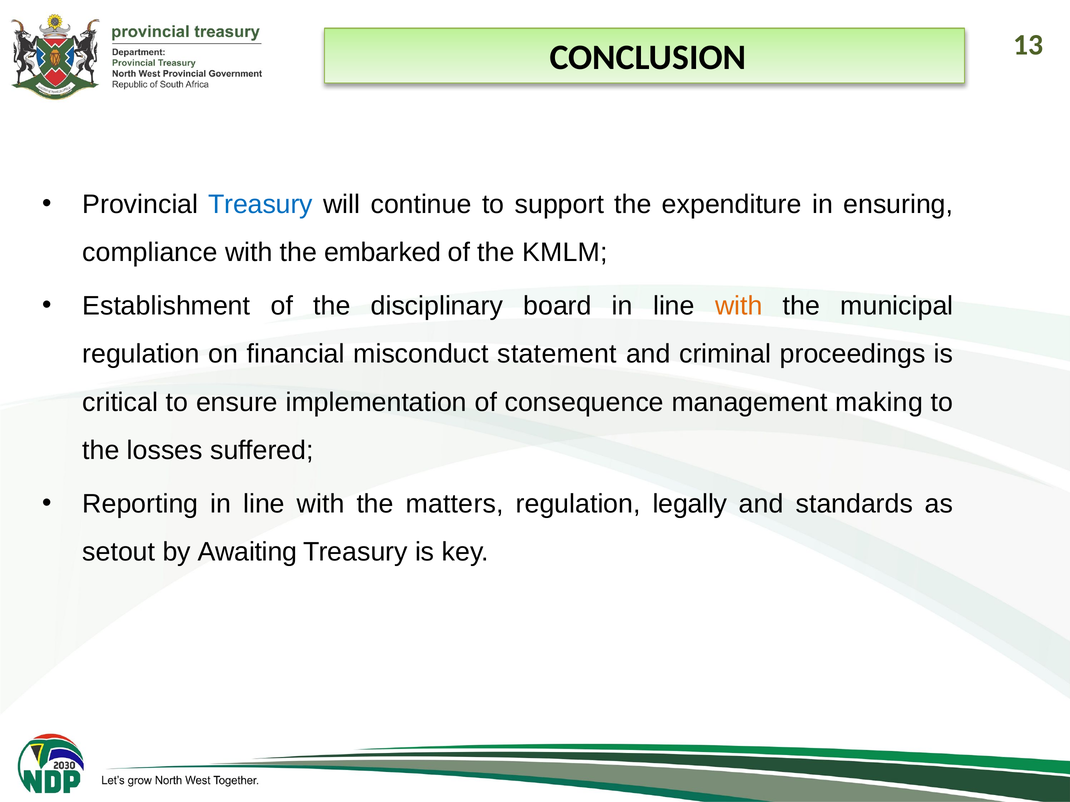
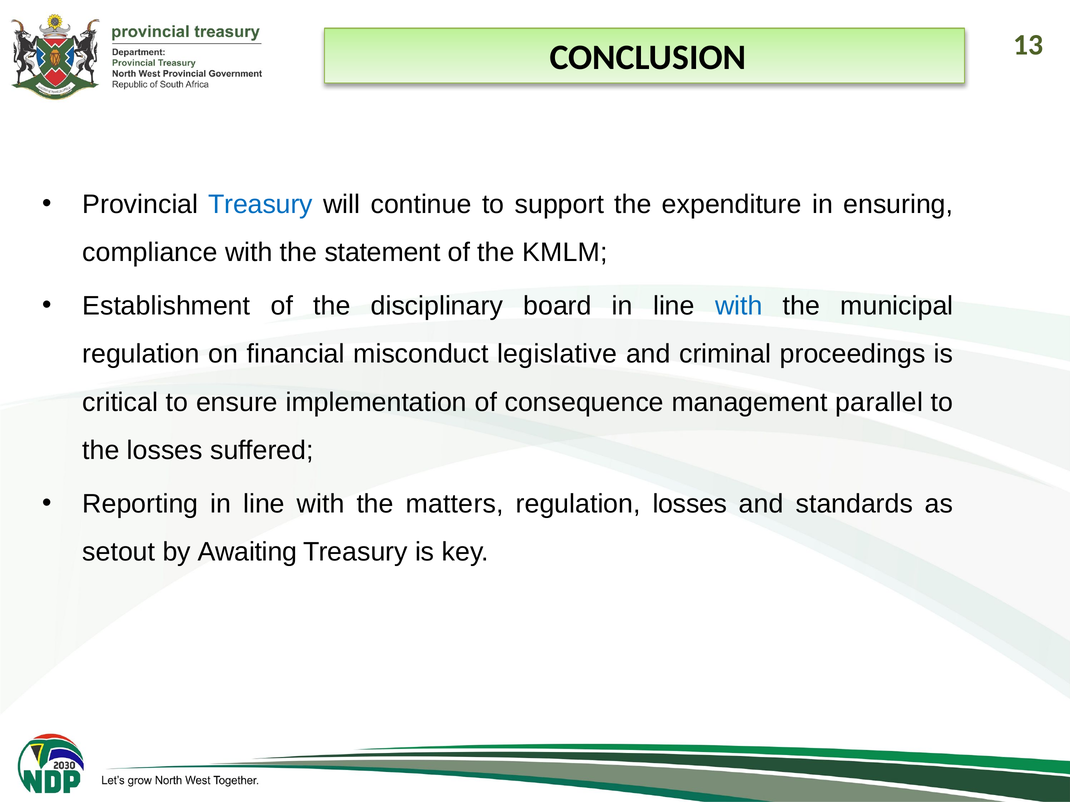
embarked: embarked -> statement
with at (739, 306) colour: orange -> blue
statement: statement -> legislative
making: making -> parallel
regulation legally: legally -> losses
